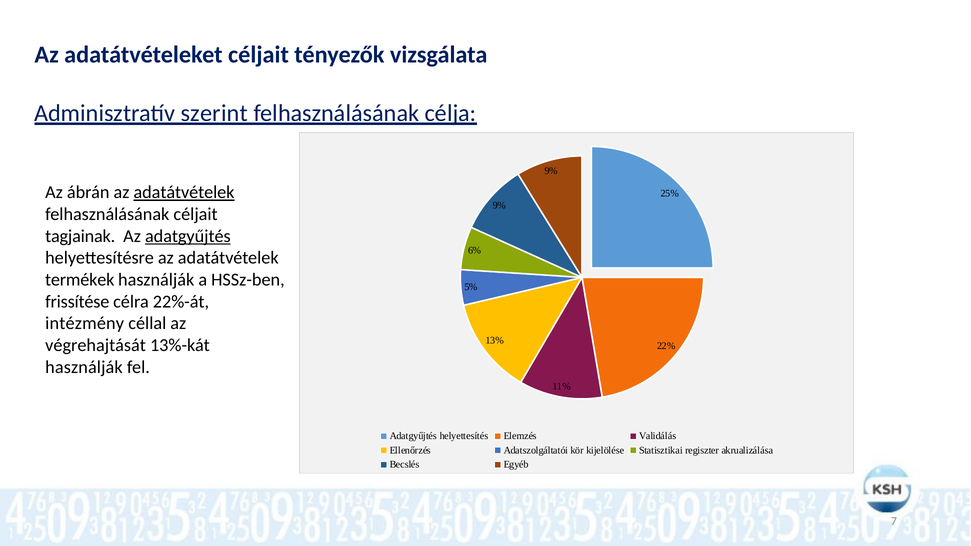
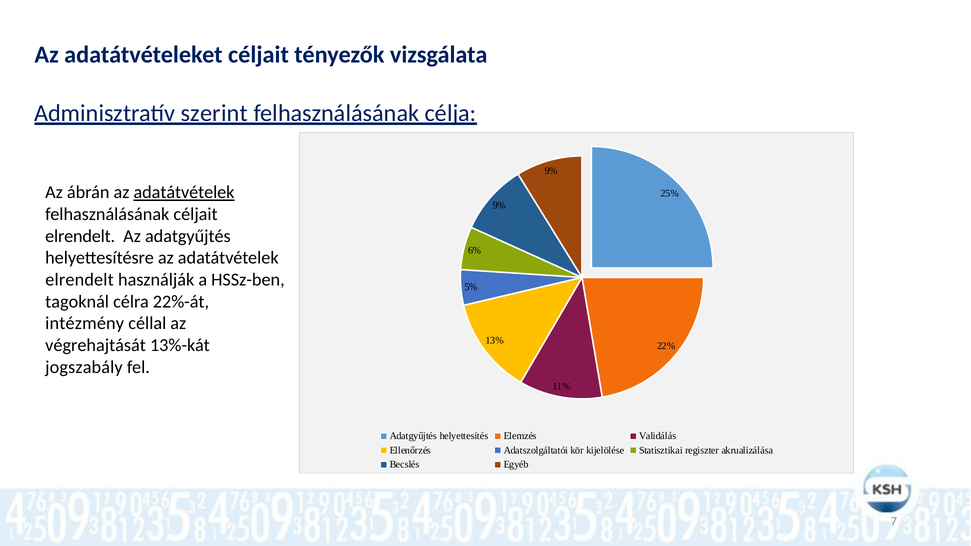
tagjainak at (80, 236): tagjainak -> elrendelt
adatgyűjtés at (188, 236) underline: present -> none
termékek at (80, 280): termékek -> elrendelt
frissítése: frissítése -> tagoknál
használják at (84, 367): használják -> jogszabály
